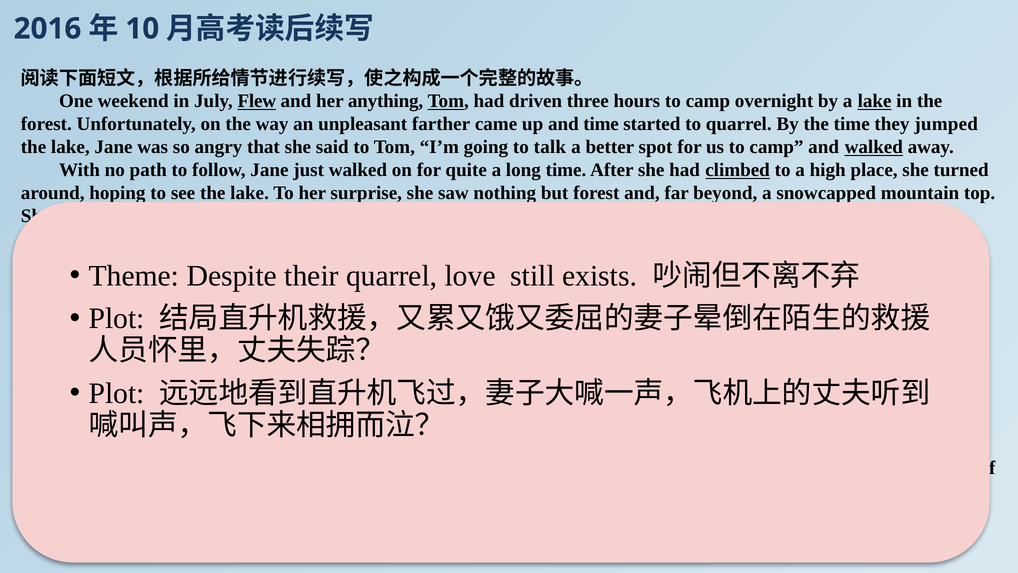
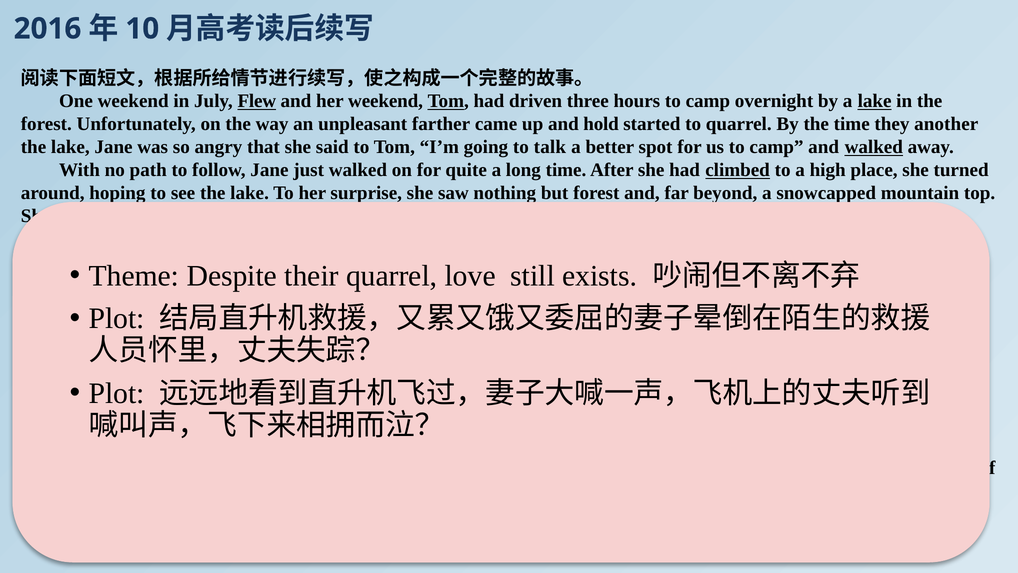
her anything: anything -> weekend
and time: time -> hold
they jumped: jumped -> another
